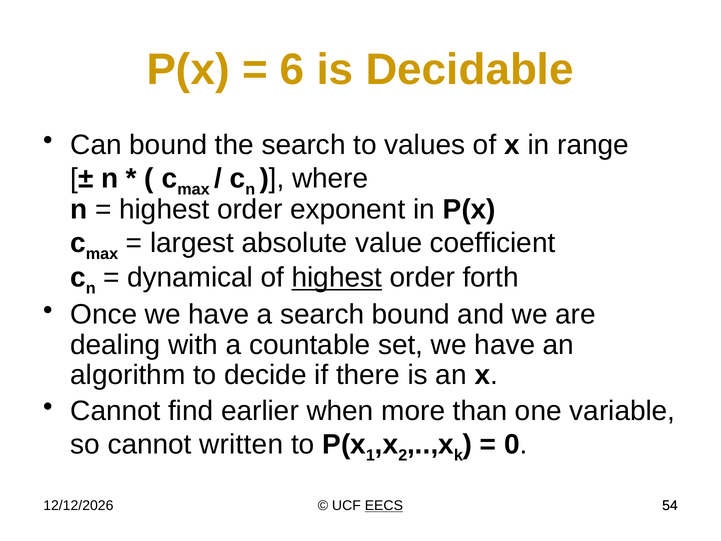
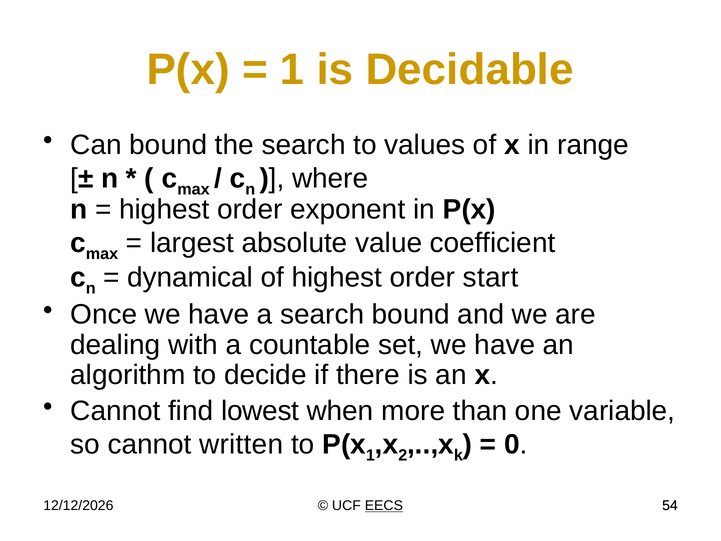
6 at (292, 70): 6 -> 1
highest at (337, 278) underline: present -> none
forth: forth -> start
earlier: earlier -> lowest
